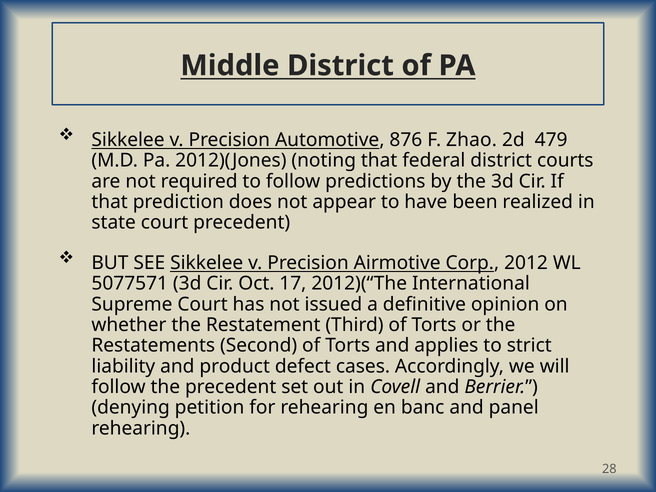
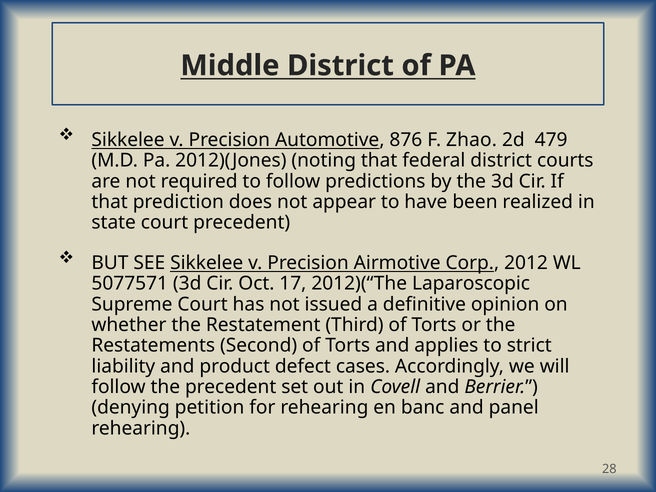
International: International -> Laparoscopic
